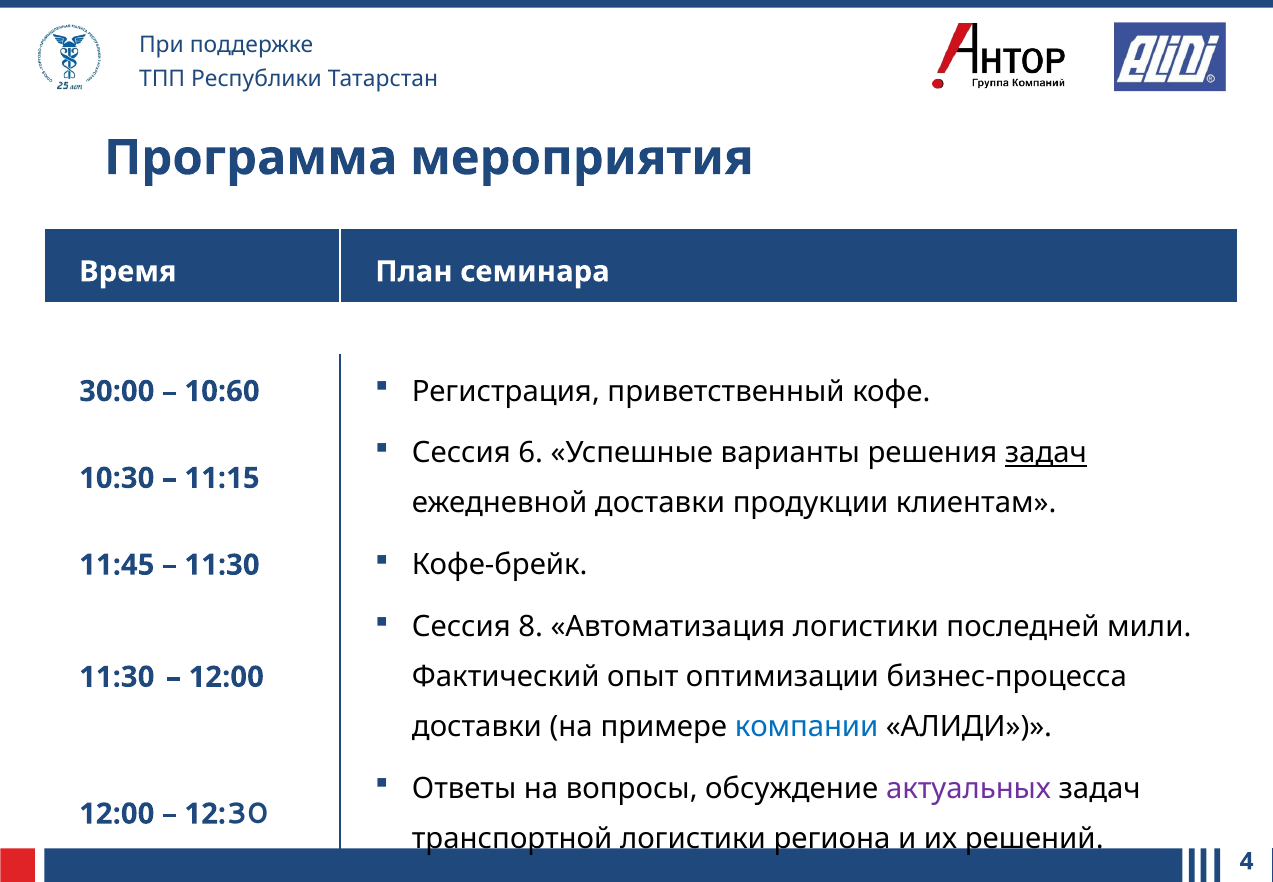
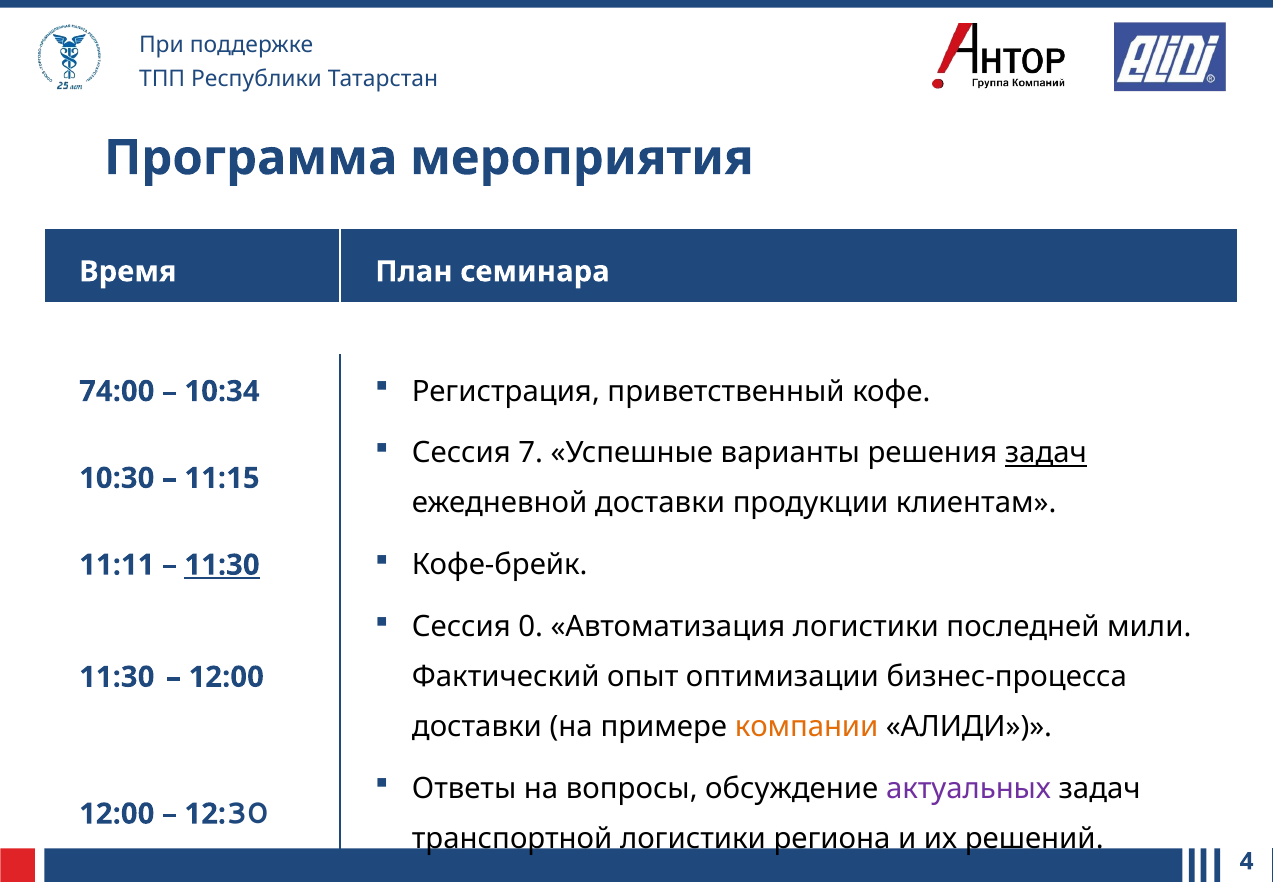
30:00: 30:00 -> 74:00
10:60: 10:60 -> 10:34
6: 6 -> 7
11:45: 11:45 -> 11:11
11:30 at (222, 565) underline: none -> present
8: 8 -> 0
компании colour: blue -> orange
